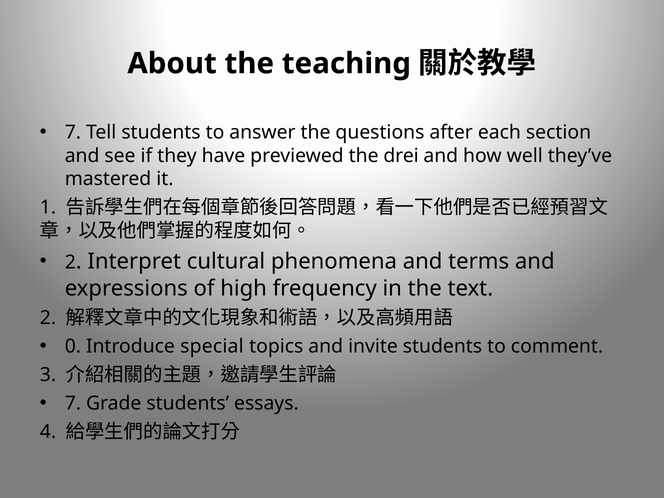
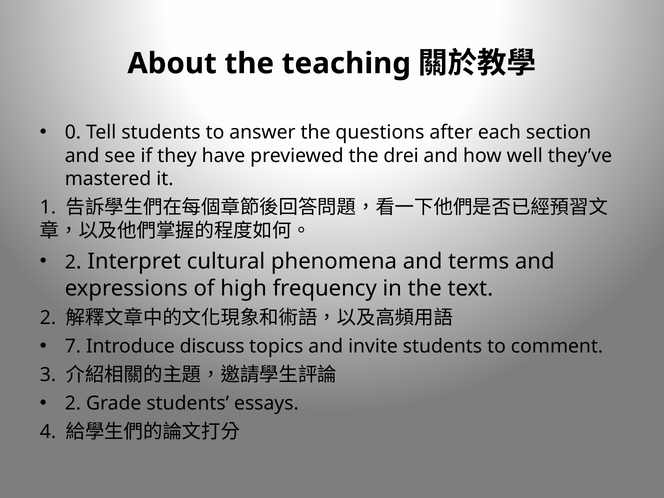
7 at (73, 132): 7 -> 0
0: 0 -> 7
special: special -> discuss
7 at (73, 403): 7 -> 2
